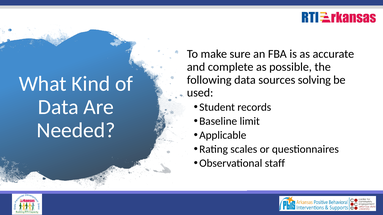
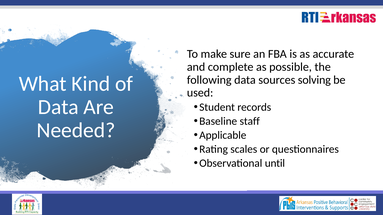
limit: limit -> staff
staff: staff -> until
